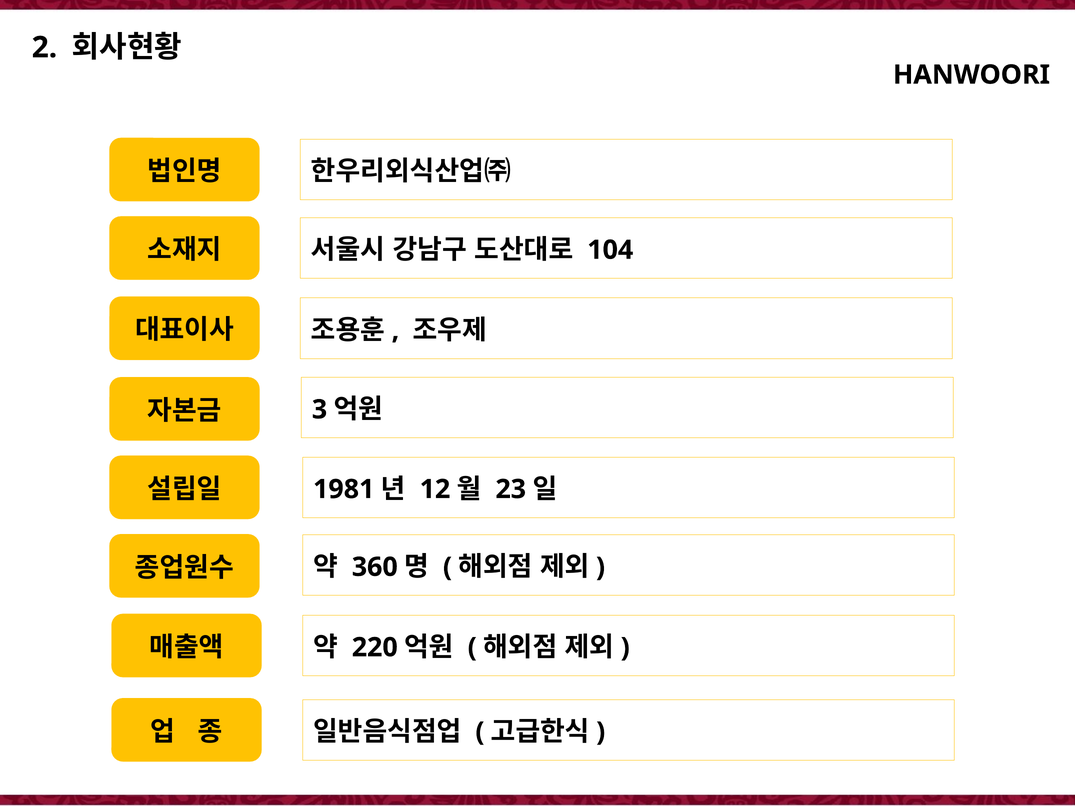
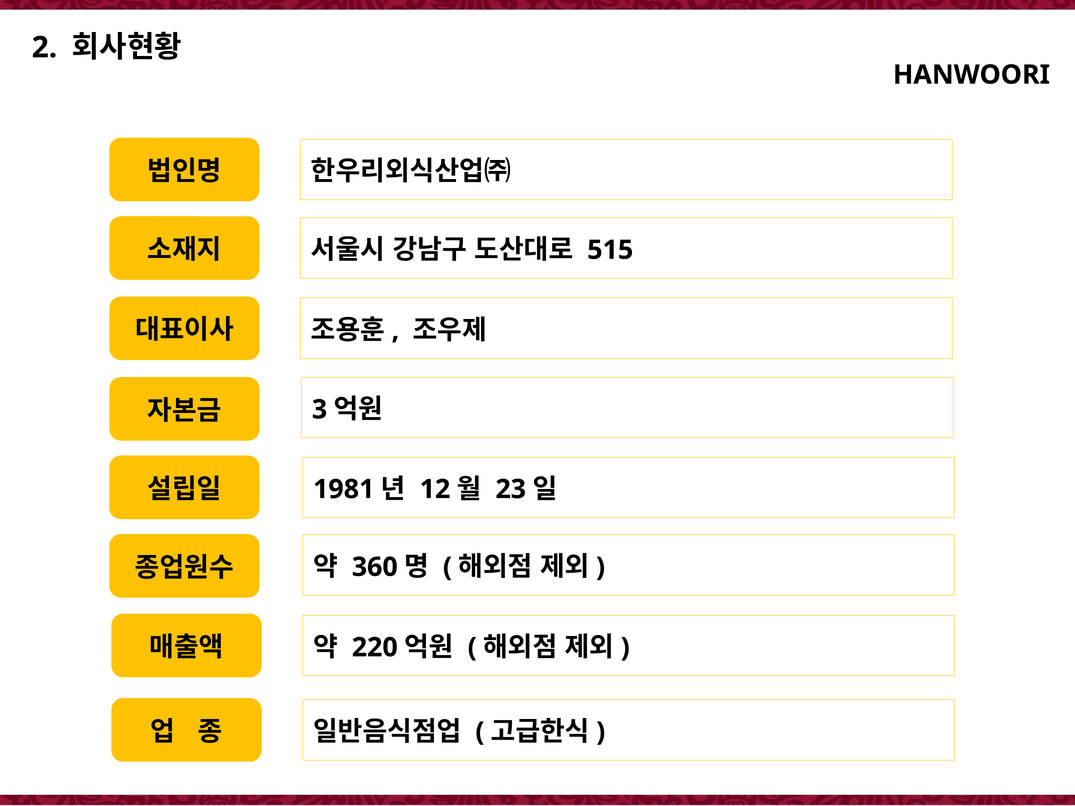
104: 104 -> 515
